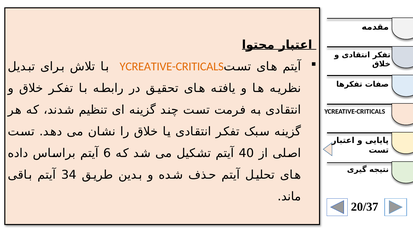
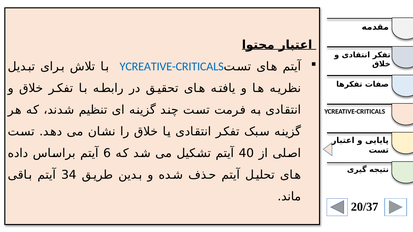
YCREATIVE-CRITICALS at (172, 66) colour: orange -> blue
